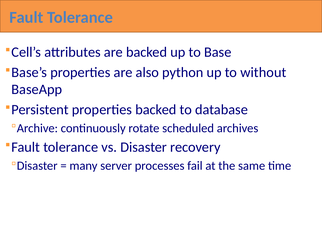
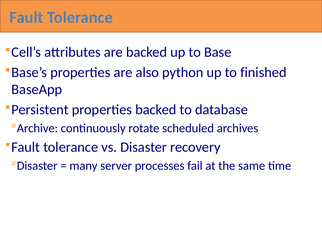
without: without -> finished
